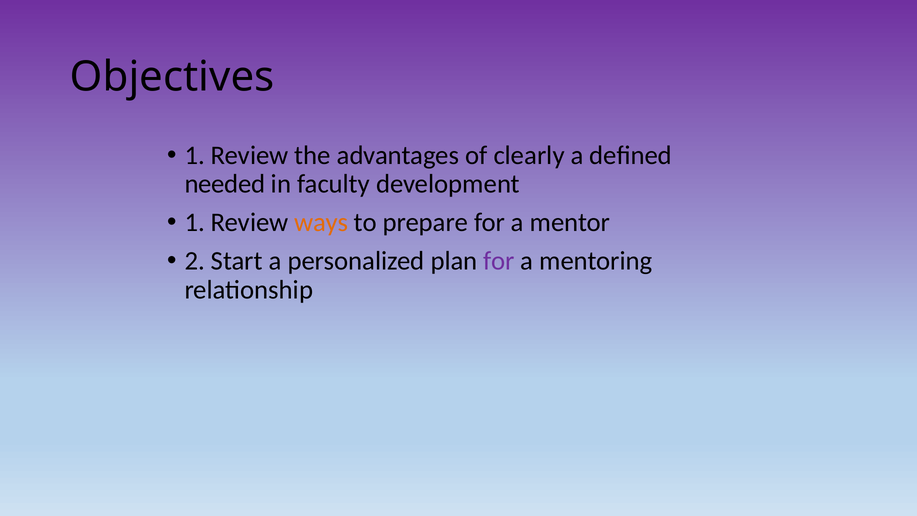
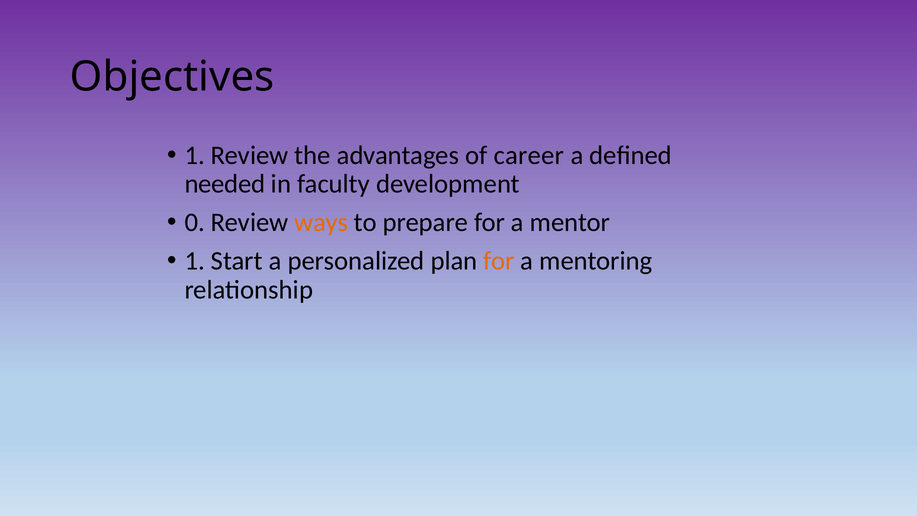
clearly: clearly -> career
1 at (195, 222): 1 -> 0
2 at (195, 261): 2 -> 1
for at (499, 261) colour: purple -> orange
